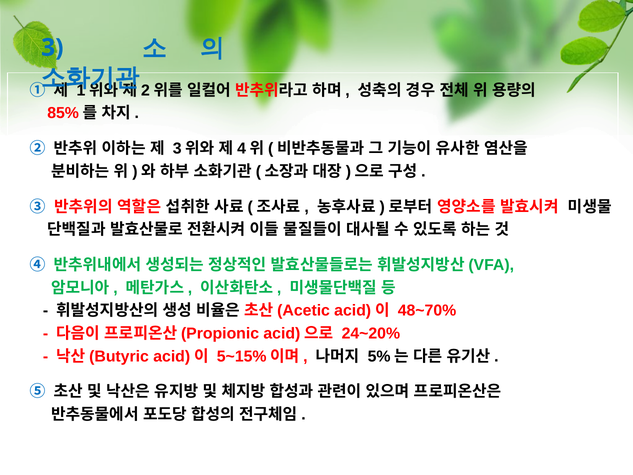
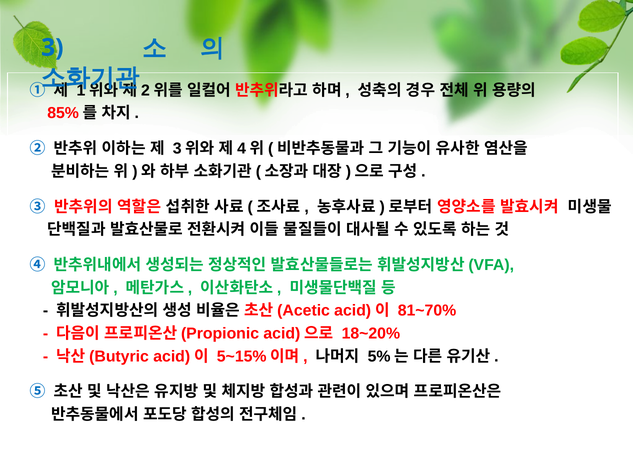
48~70%: 48~70% -> 81~70%
24~20%: 24~20% -> 18~20%
